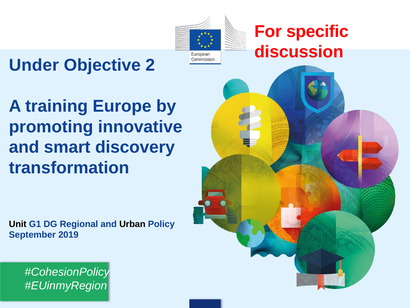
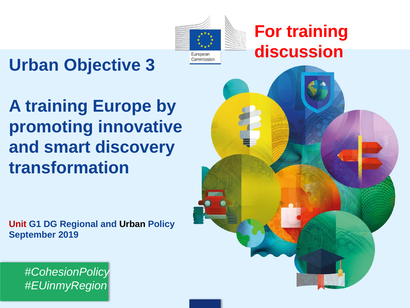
For specific: specific -> training
Under at (34, 65): Under -> Urban
2: 2 -> 3
Unit colour: black -> red
